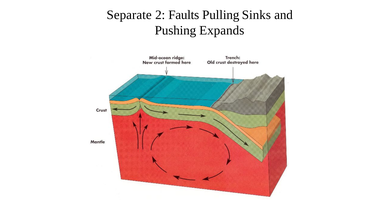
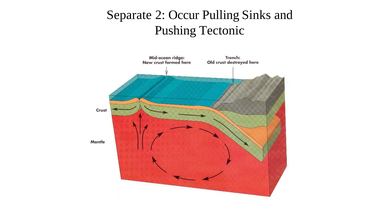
Faults: Faults -> Occur
Expands: Expands -> Tectonic
